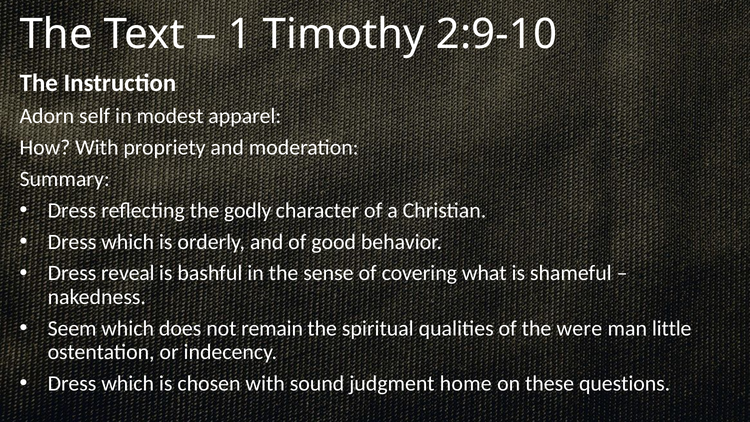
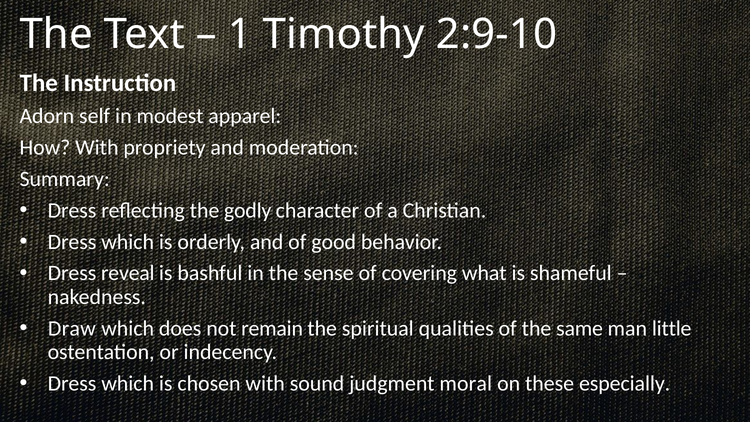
Seem: Seem -> Draw
were: were -> same
home: home -> moral
questions: questions -> especially
